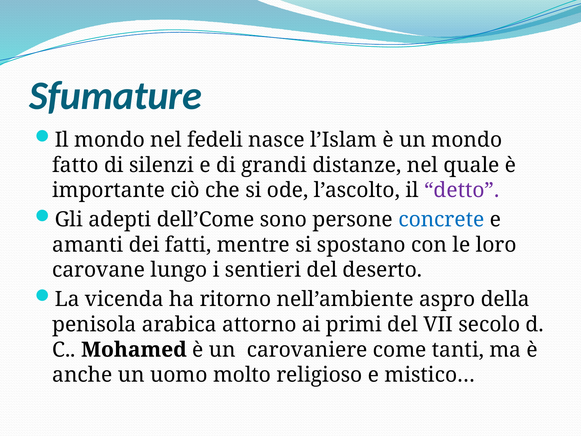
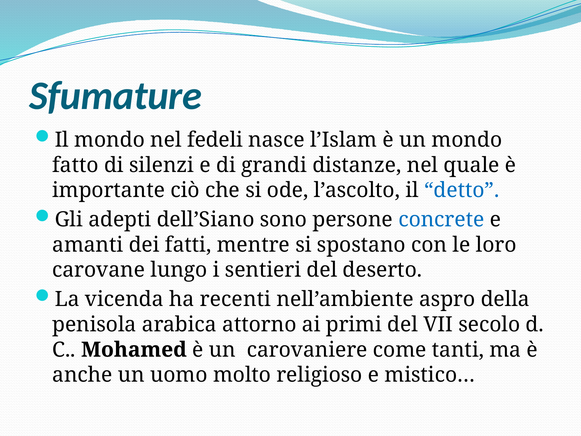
detto colour: purple -> blue
dell’Come: dell’Come -> dell’Siano
ritorno: ritorno -> recenti
